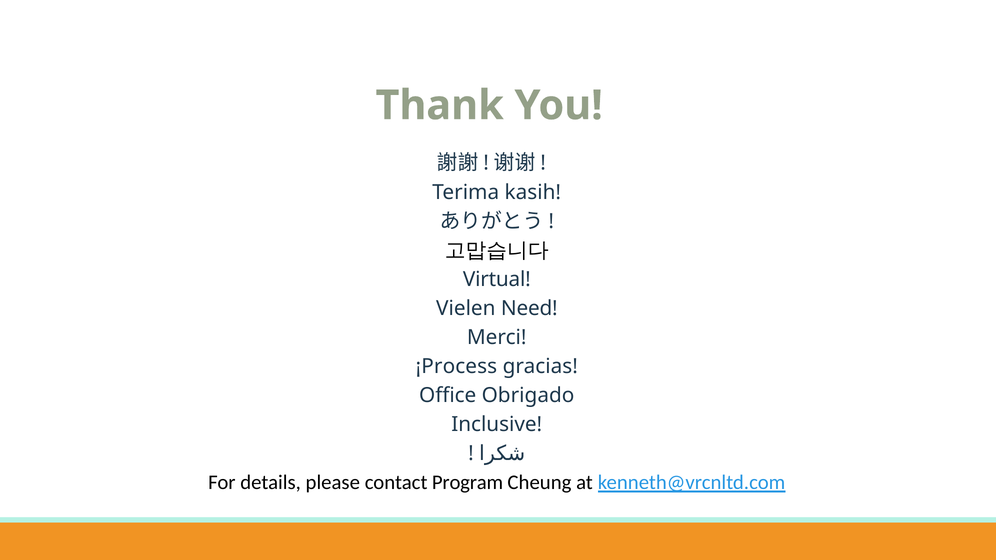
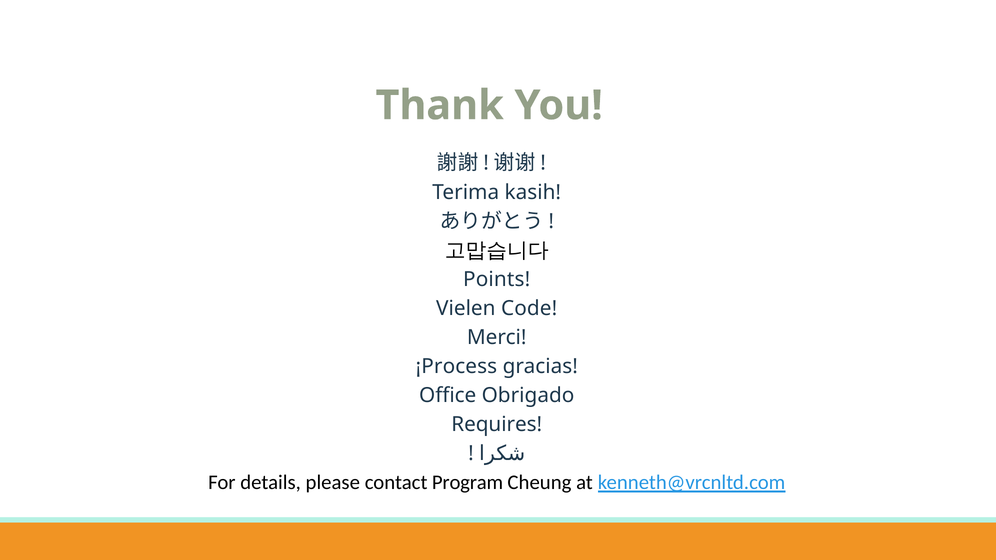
Virtual: Virtual -> Points
Need: Need -> Code
Inclusive: Inclusive -> Requires
